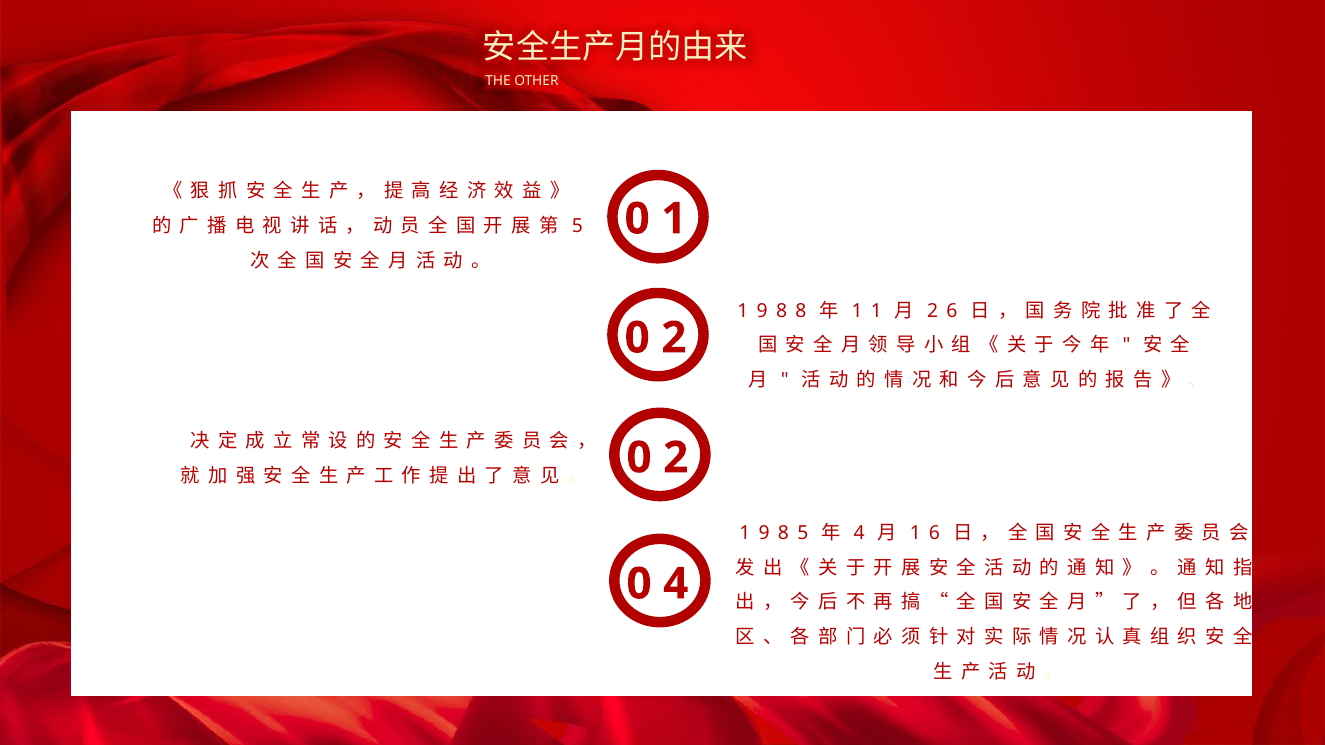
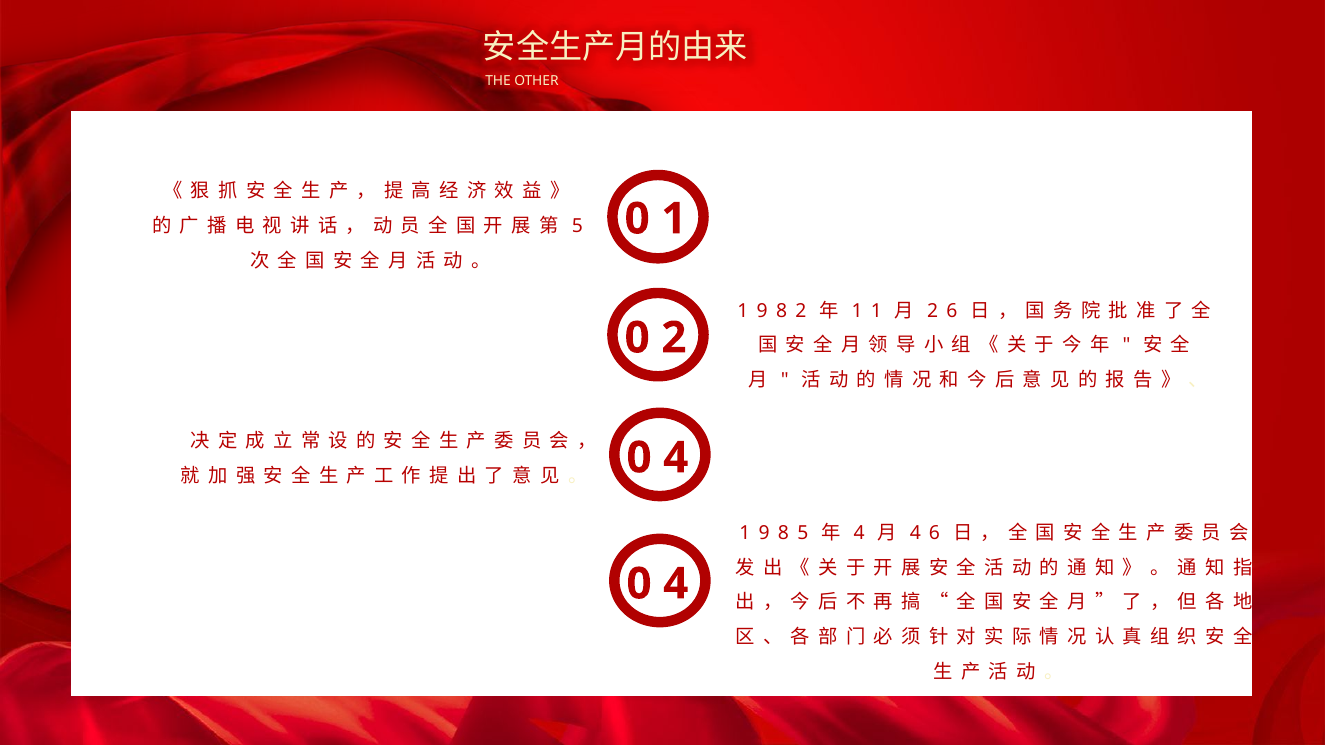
8 at (801, 311): 8 -> 2
2 at (676, 458): 2 -> 4
1 at (915, 533): 1 -> 4
